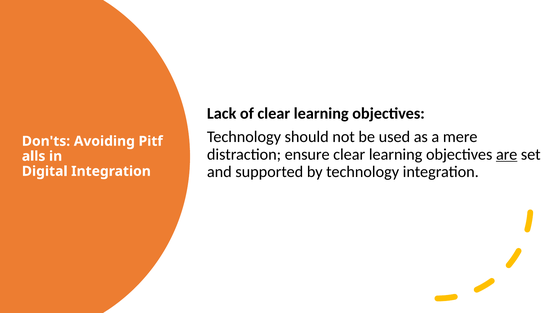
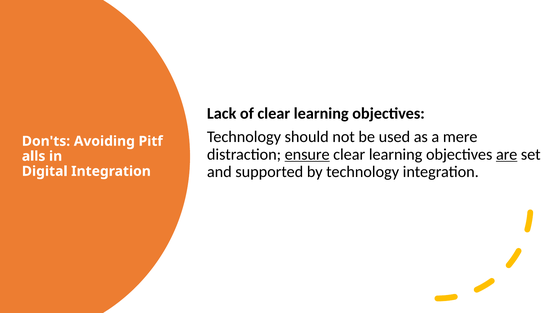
ensure underline: none -> present
